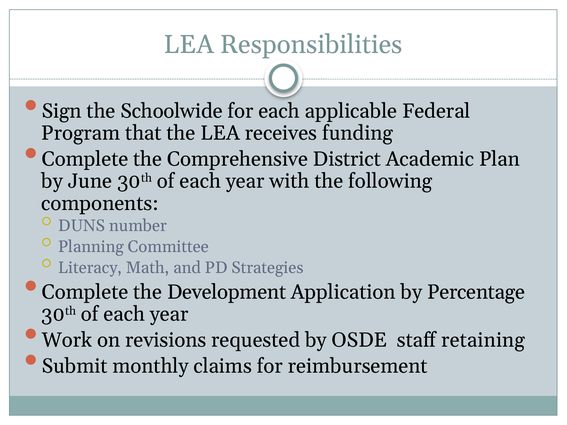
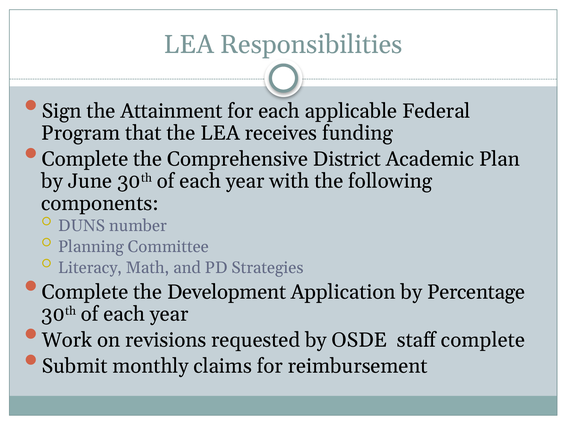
Schoolwide: Schoolwide -> Attainment
staff retaining: retaining -> complete
